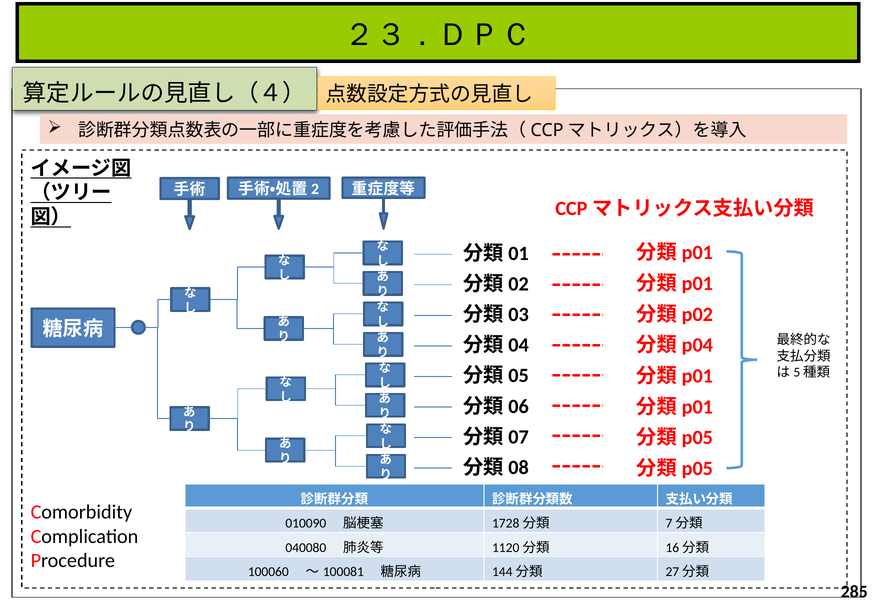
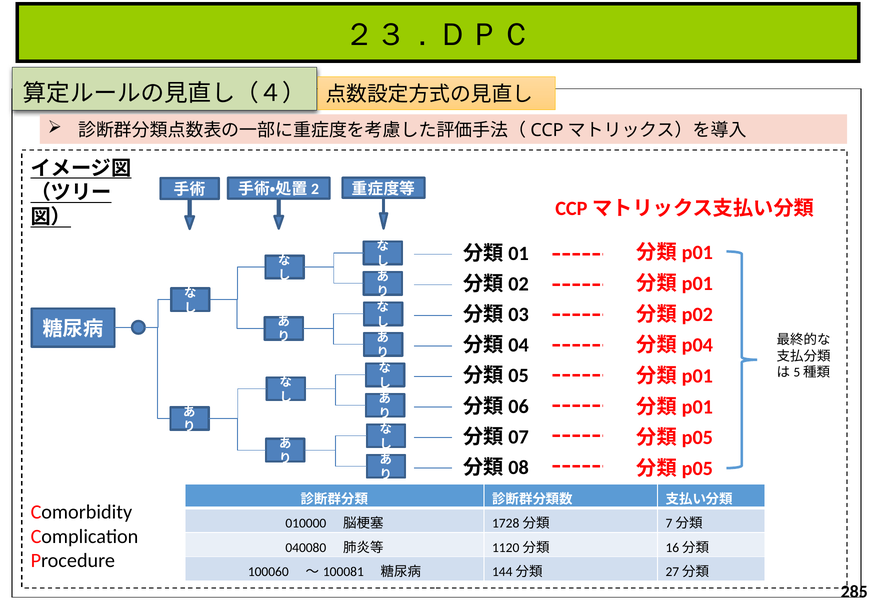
010090: 010090 -> 010000
